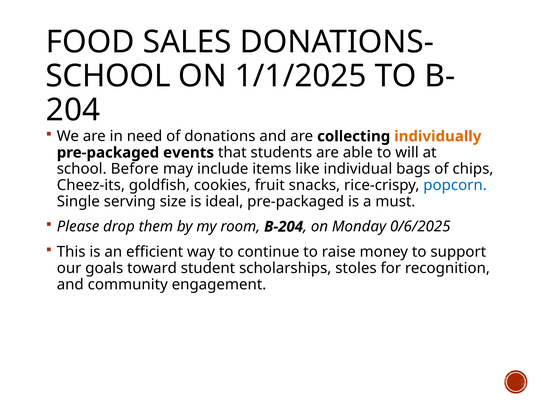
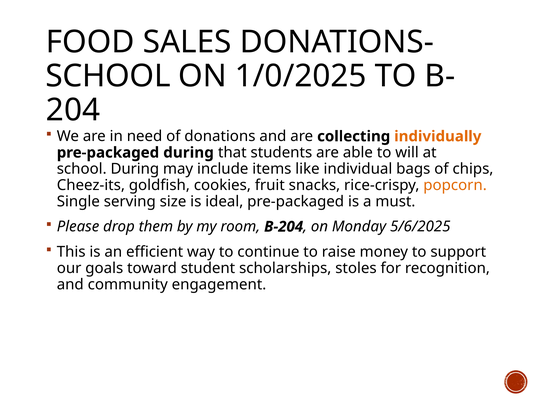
1/1/2025: 1/1/2025 -> 1/0/2025
pre-packaged events: events -> during
school Before: Before -> During
popcorn colour: blue -> orange
0/6/2025: 0/6/2025 -> 5/6/2025
